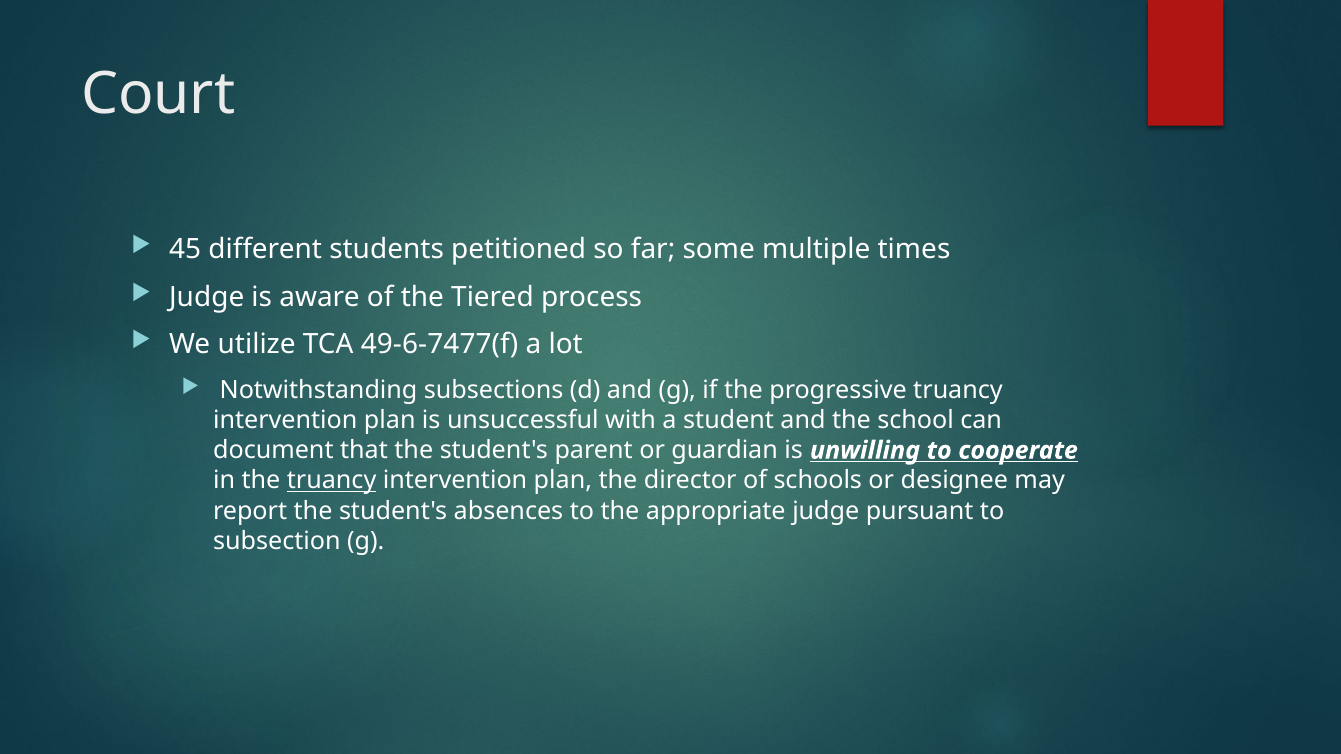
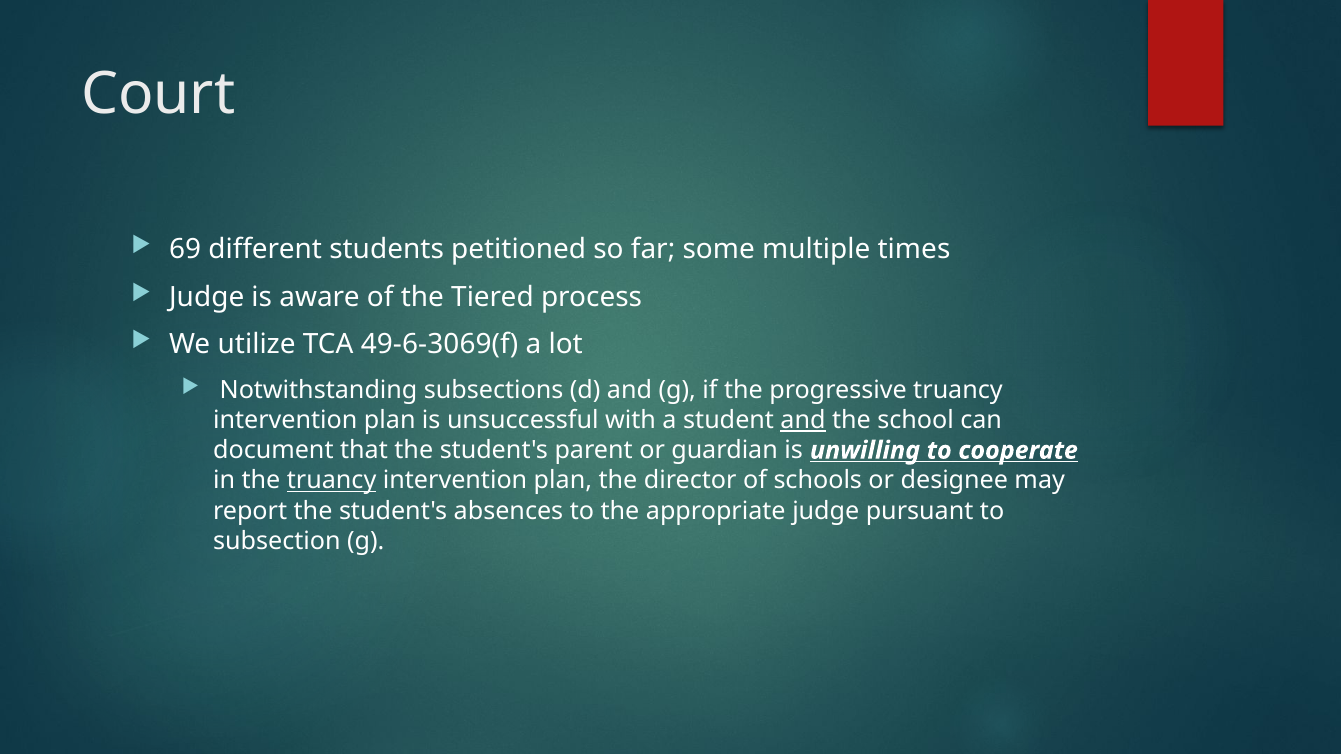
45: 45 -> 69
49-6-7477(f: 49-6-7477(f -> 49-6-3069(f
and at (803, 420) underline: none -> present
